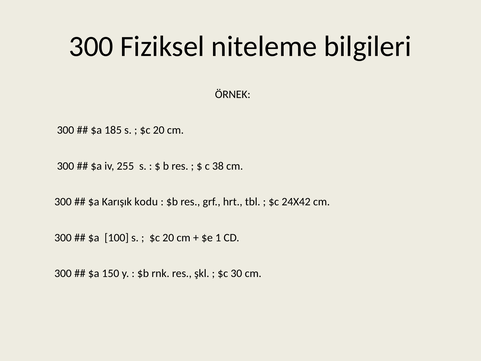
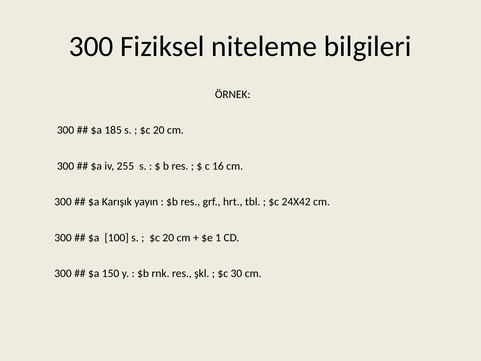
38: 38 -> 16
kodu: kodu -> yayın
